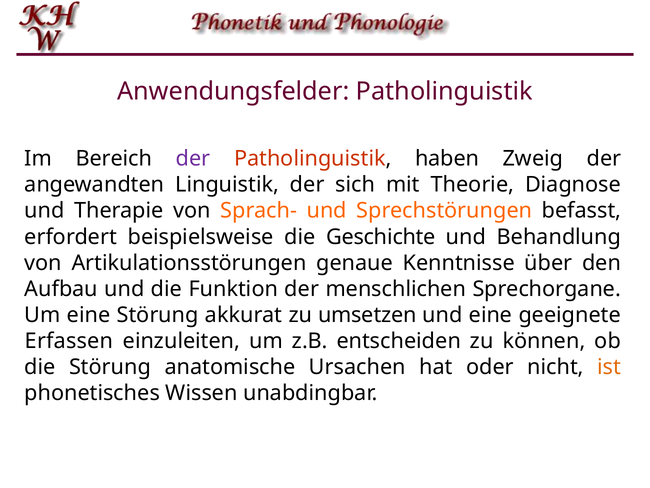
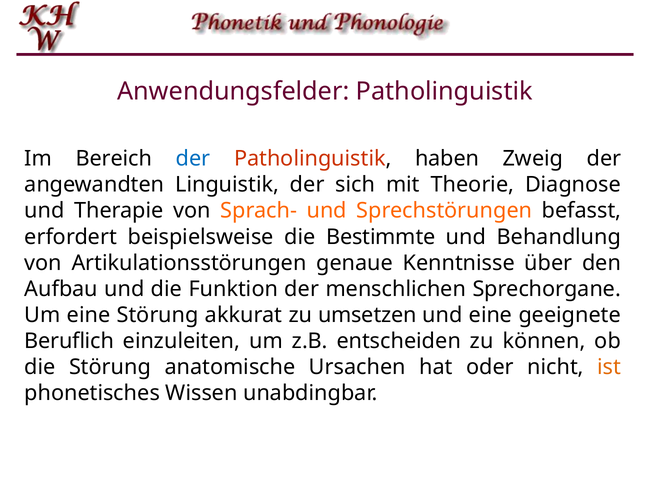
der at (193, 159) colour: purple -> blue
Geschichte: Geschichte -> Bestimmte
Erfassen: Erfassen -> Beruflich
